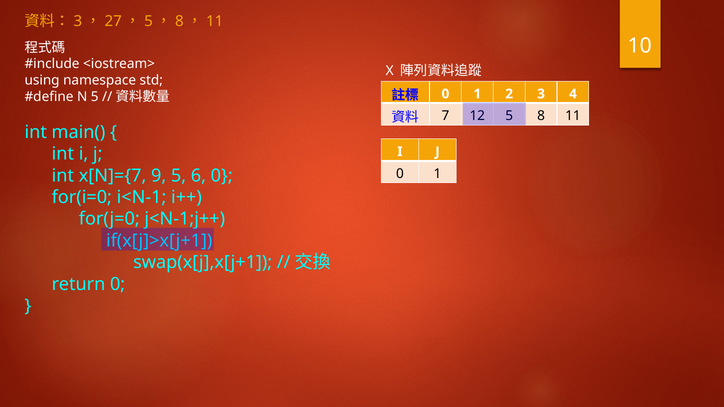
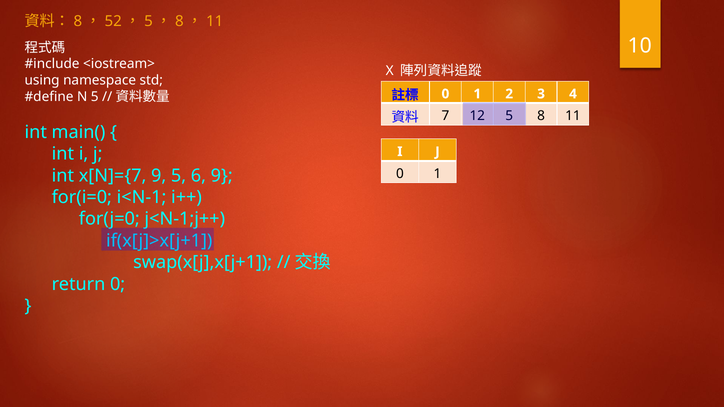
3 at (78, 21): 3 -> 8
27: 27 -> 52
6 0: 0 -> 9
